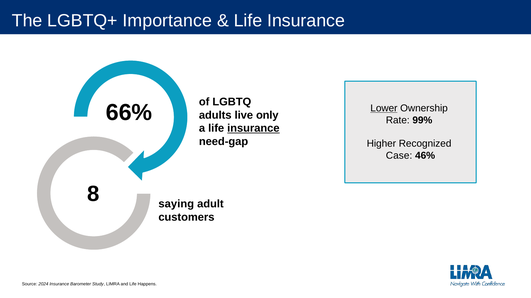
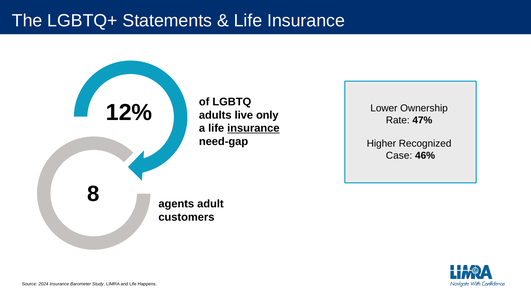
Importance: Importance -> Statements
66%: 66% -> 12%
Lower underline: present -> none
99%: 99% -> 47%
saying: saying -> agents
